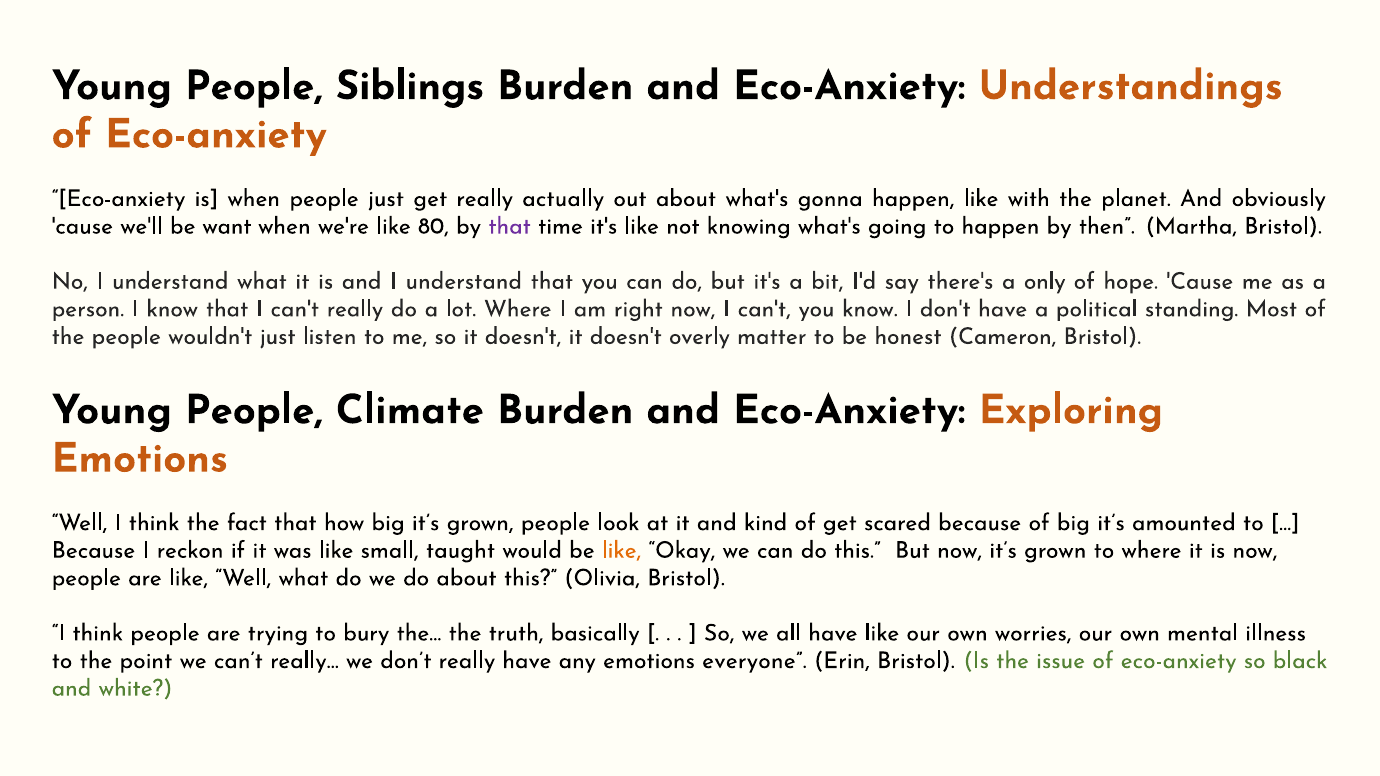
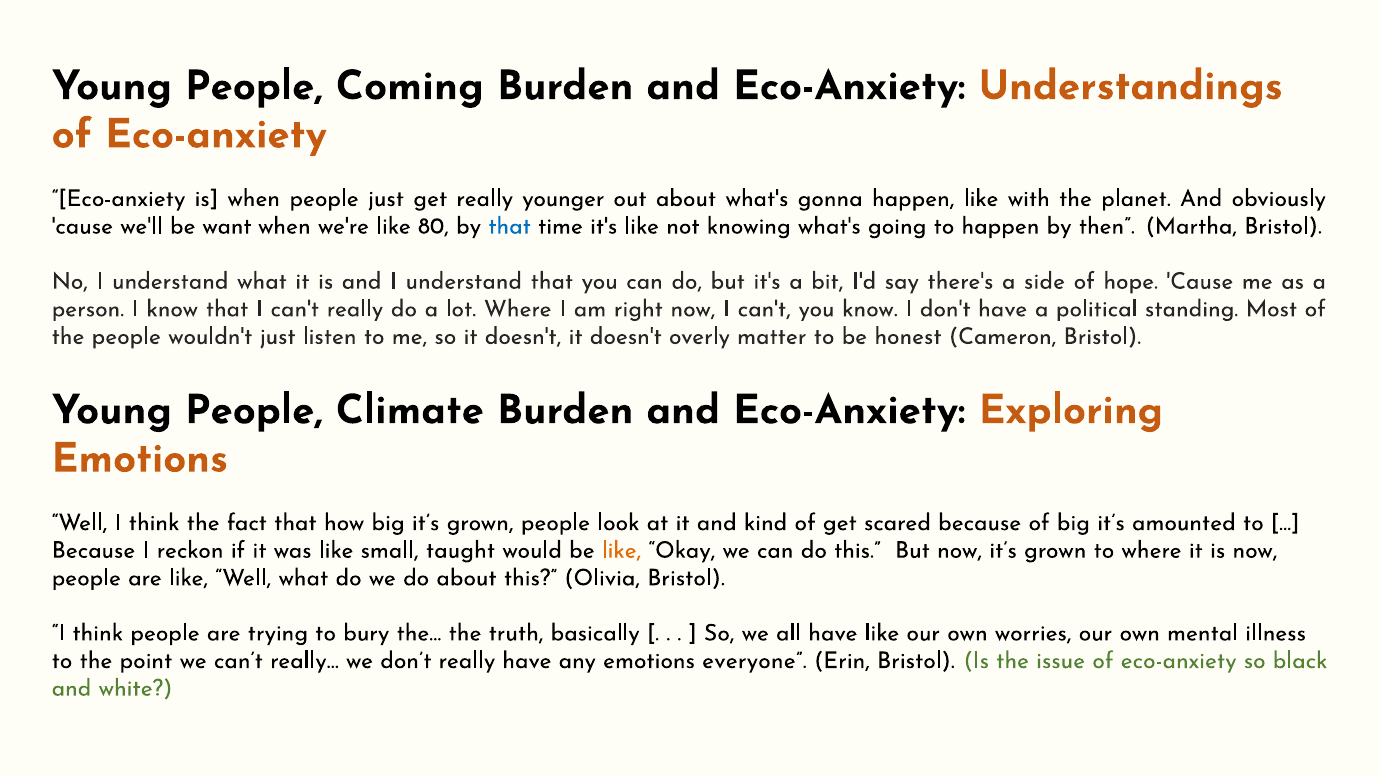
Siblings: Siblings -> Coming
actually: actually -> younger
that at (510, 226) colour: purple -> blue
only: only -> side
